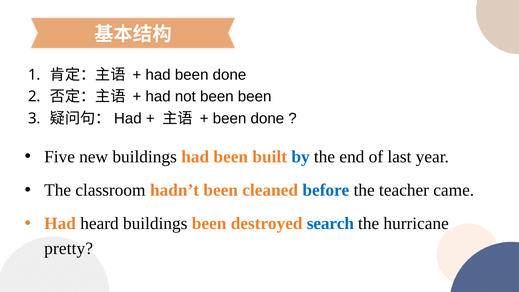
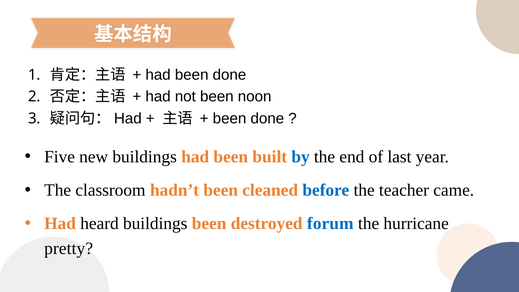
been been: been -> noon
search: search -> forum
